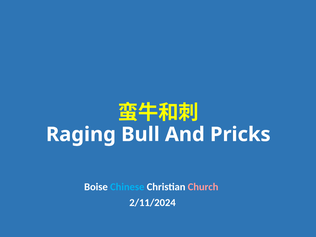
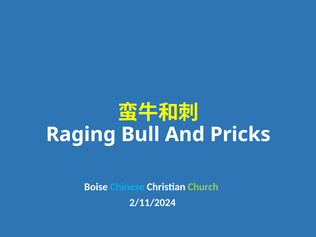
Church colour: pink -> light green
